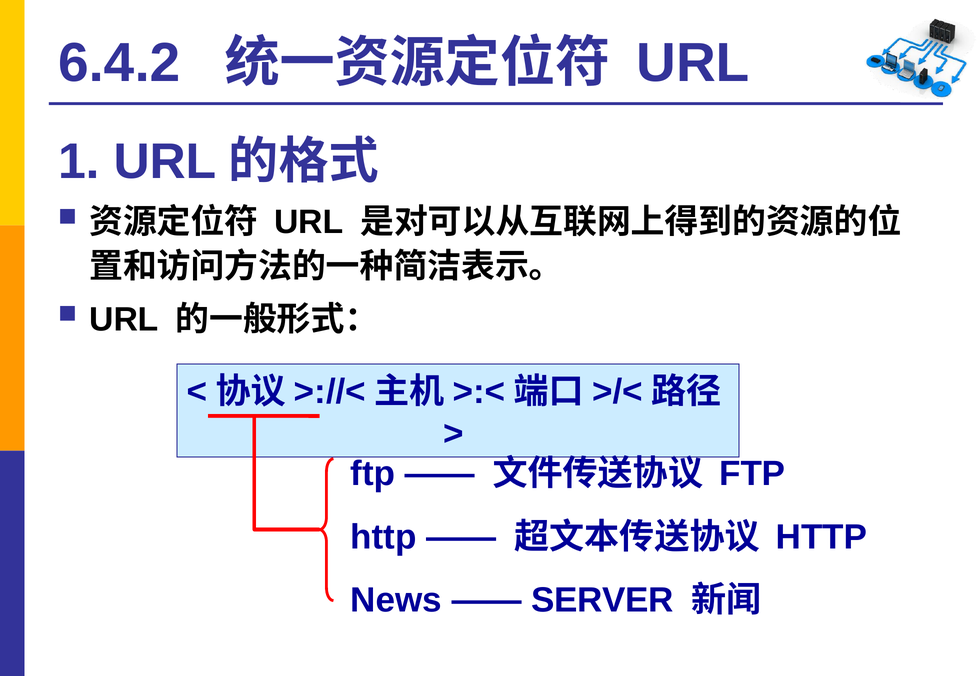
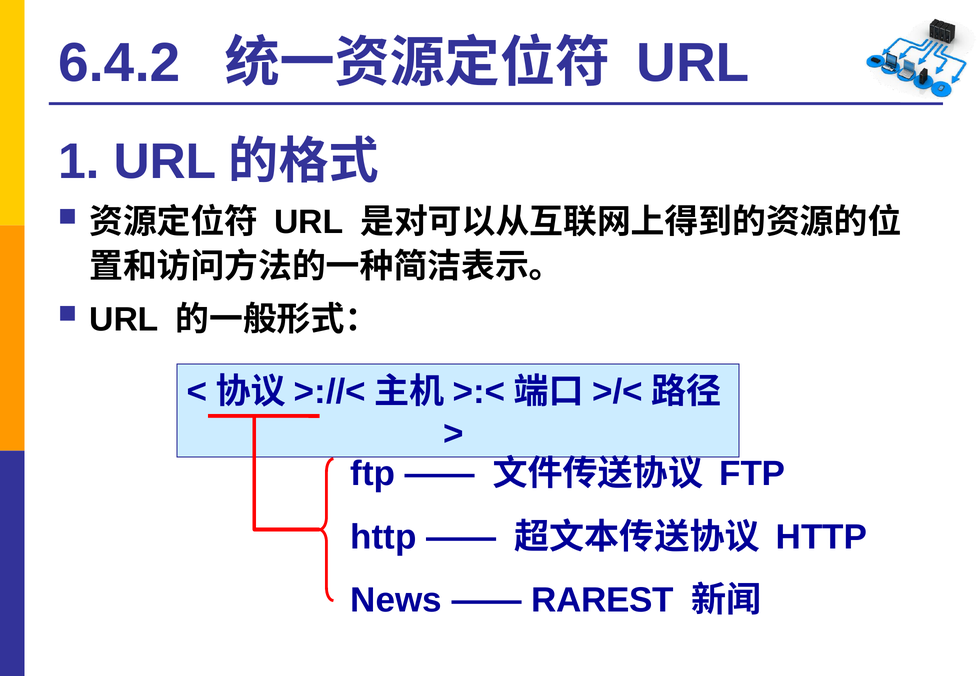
SERVER: SERVER -> RAREST
